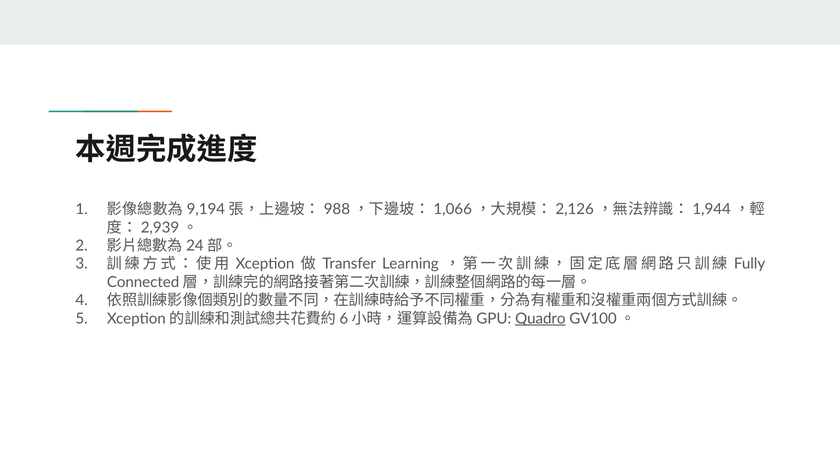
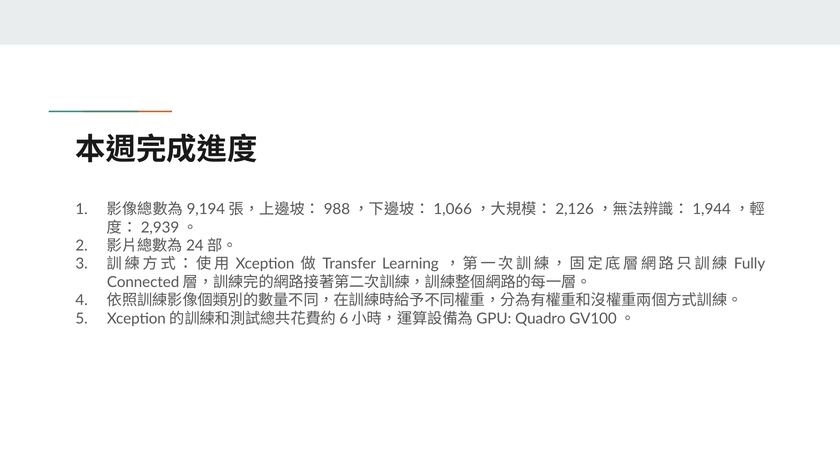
Quadro underline: present -> none
